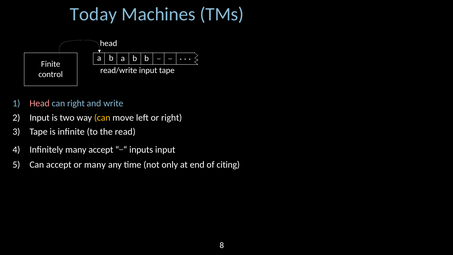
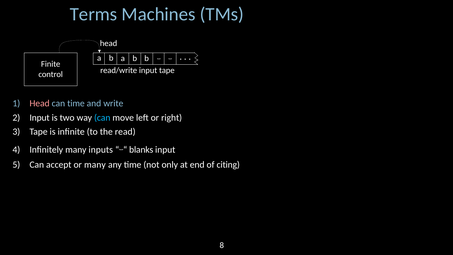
Today: Today -> Terms
can right: right -> time
can at (102, 118) colour: yellow -> light blue
many accept: accept -> inputs
inputs: inputs -> blanks
